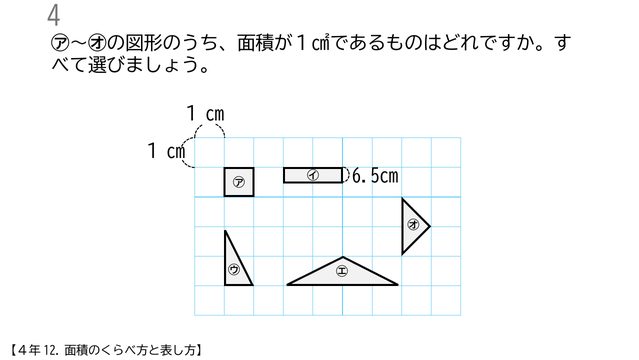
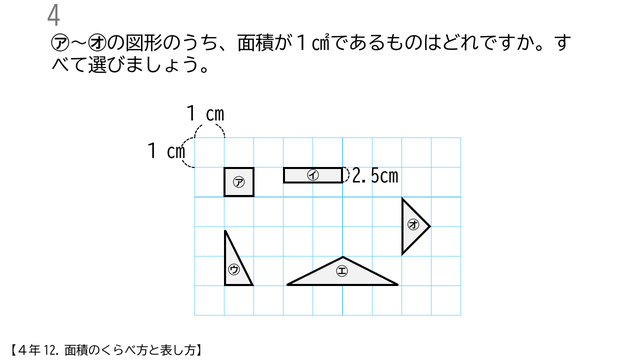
6.5cm: 6.5cm -> 2.5cm
